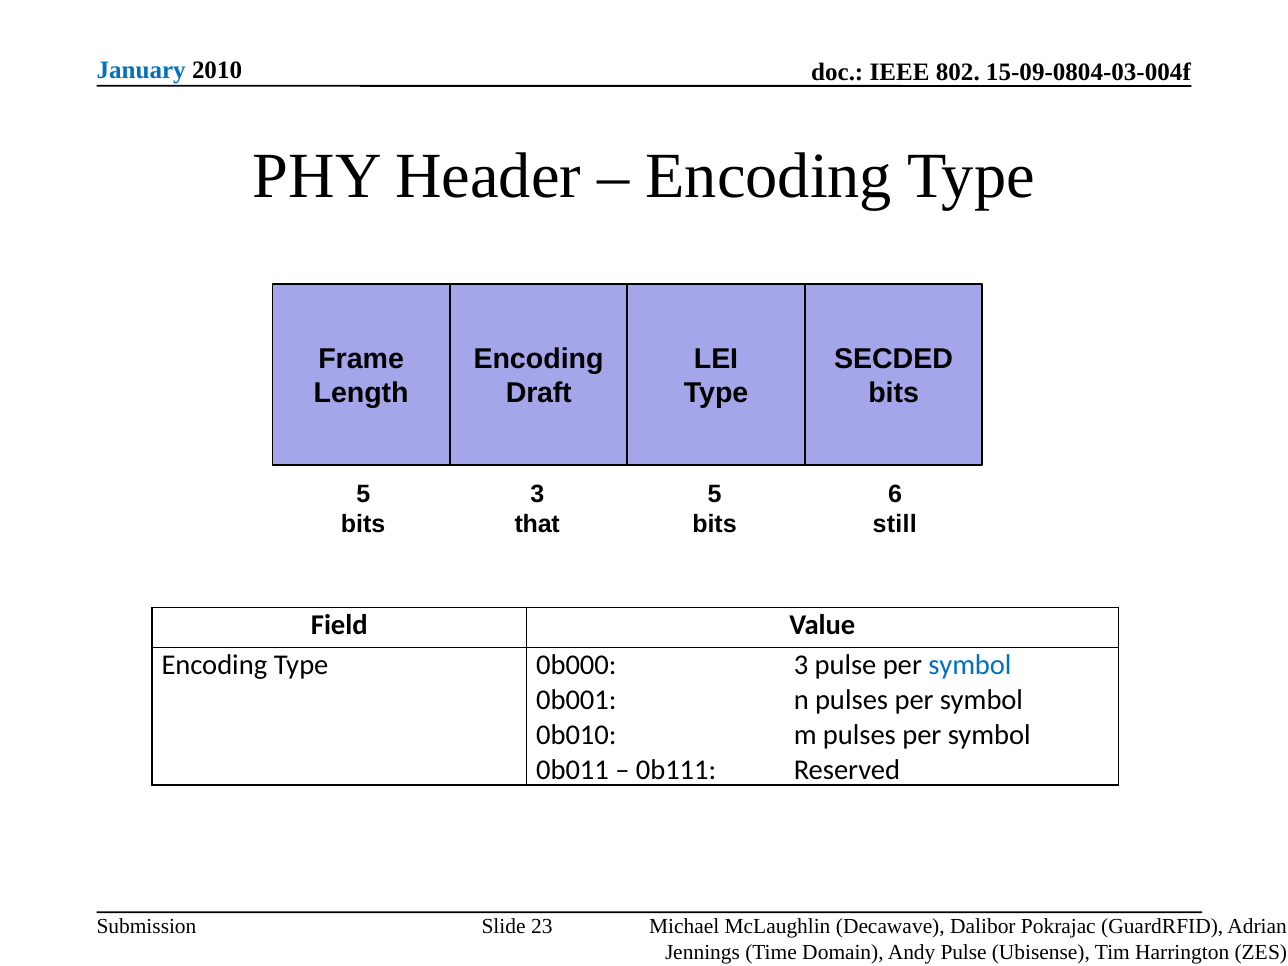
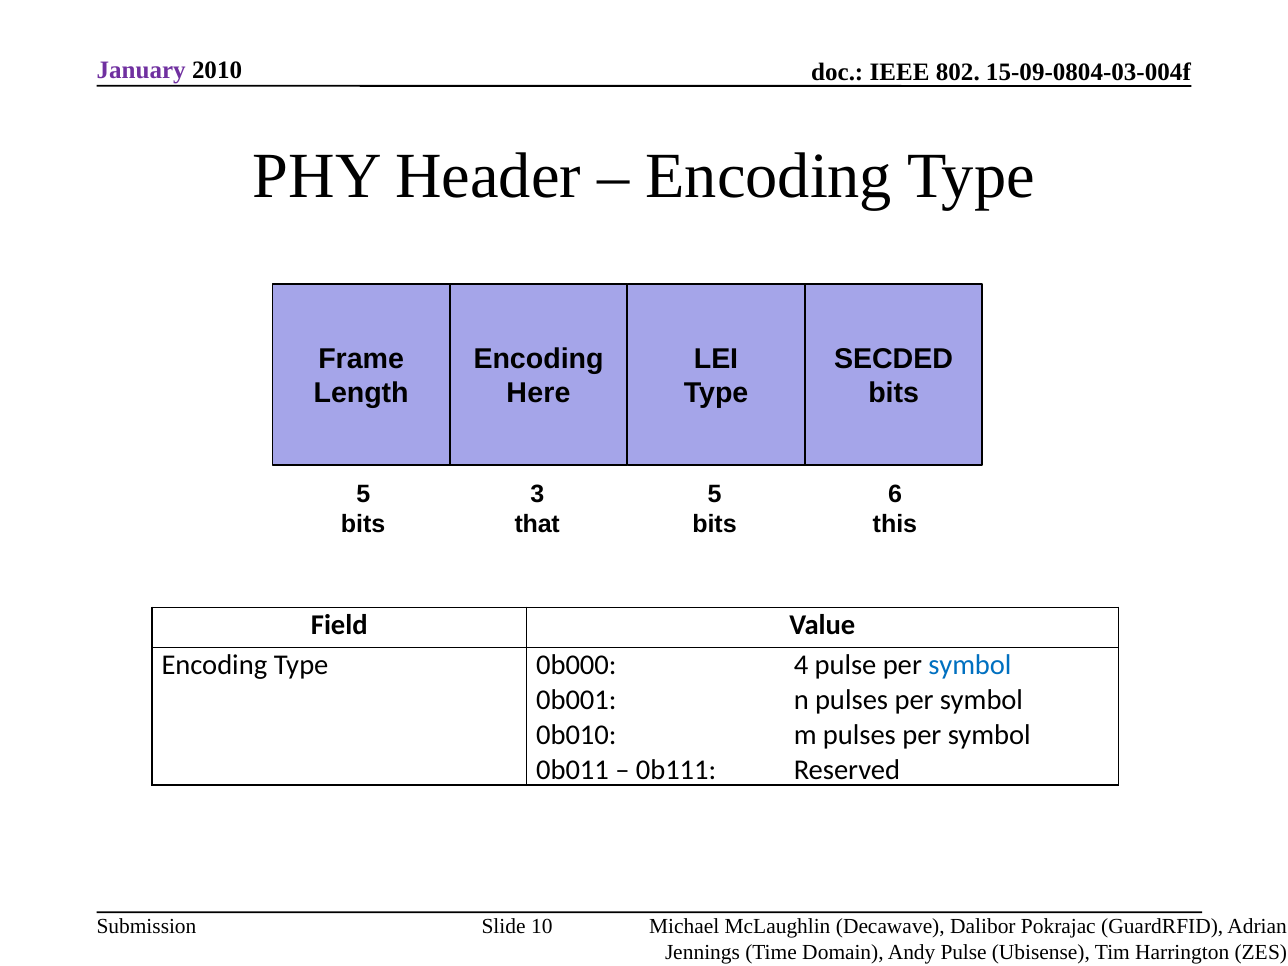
January colour: blue -> purple
Draft: Draft -> Here
still: still -> this
0b000 3: 3 -> 4
23: 23 -> 10
